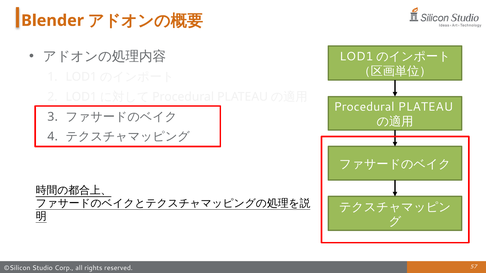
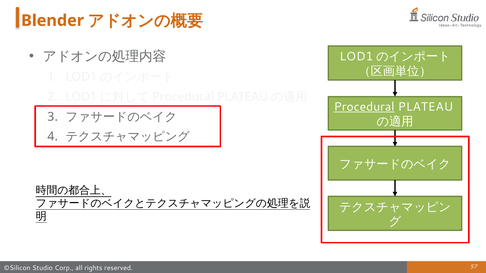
Procedural underline: none -> present
